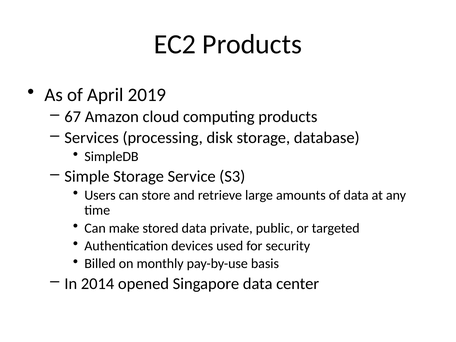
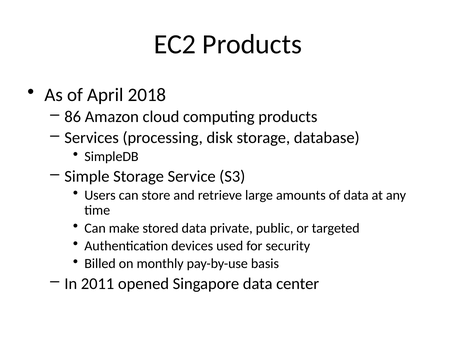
2019: 2019 -> 2018
67: 67 -> 86
2014: 2014 -> 2011
